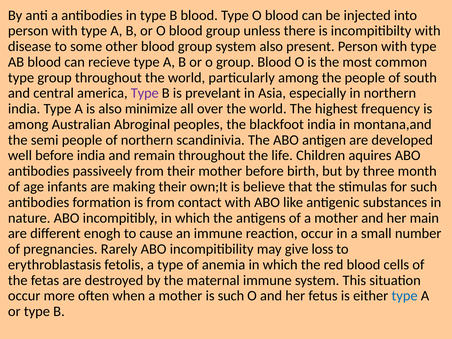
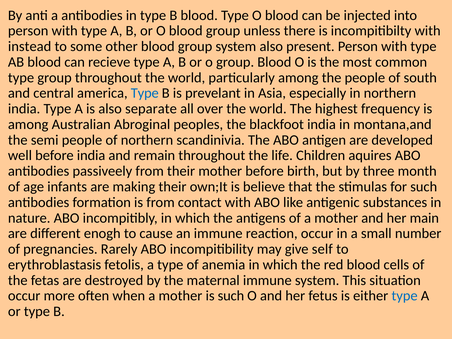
disease: disease -> instead
Type at (145, 93) colour: purple -> blue
minimize: minimize -> separate
loss: loss -> self
